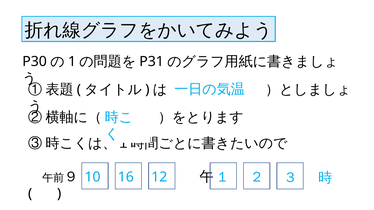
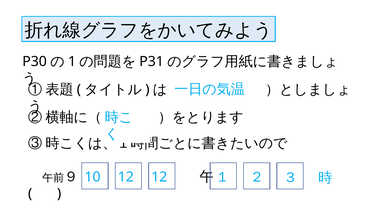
10 16: 16 -> 12
